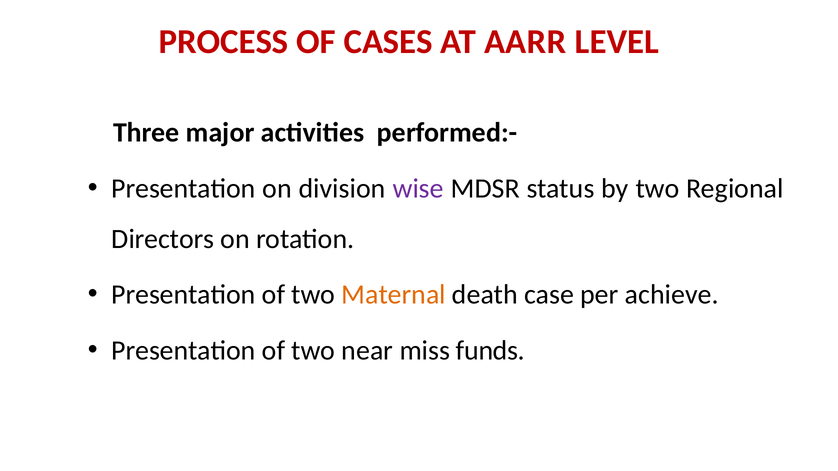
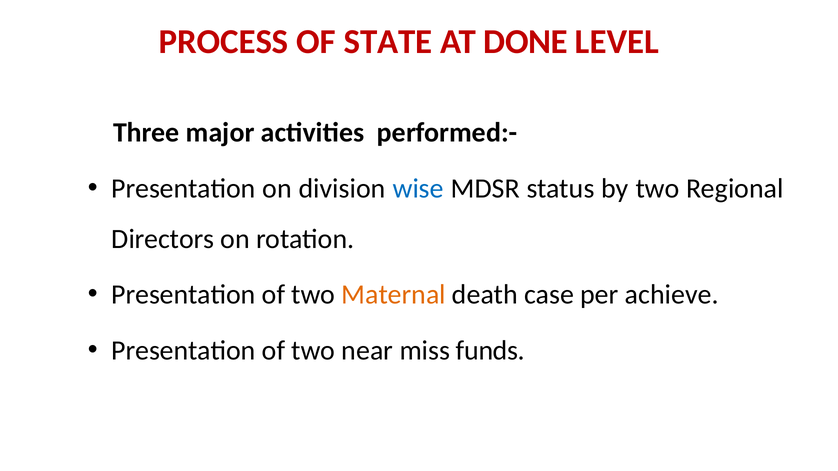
CASES: CASES -> STATE
AARR: AARR -> DONE
wise colour: purple -> blue
